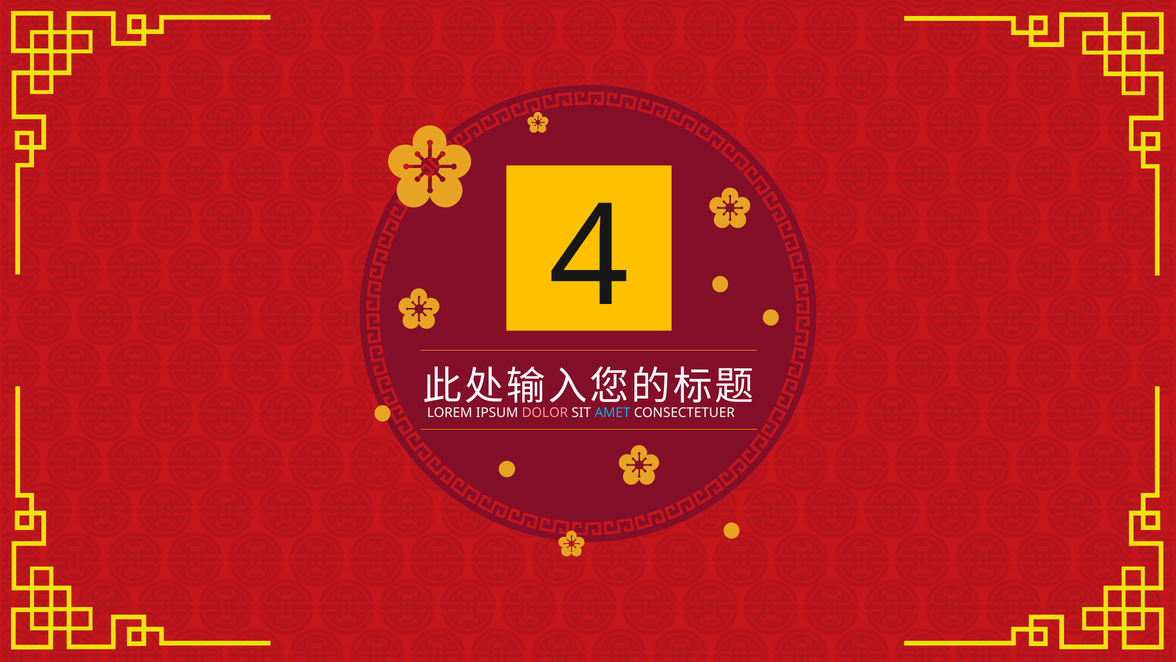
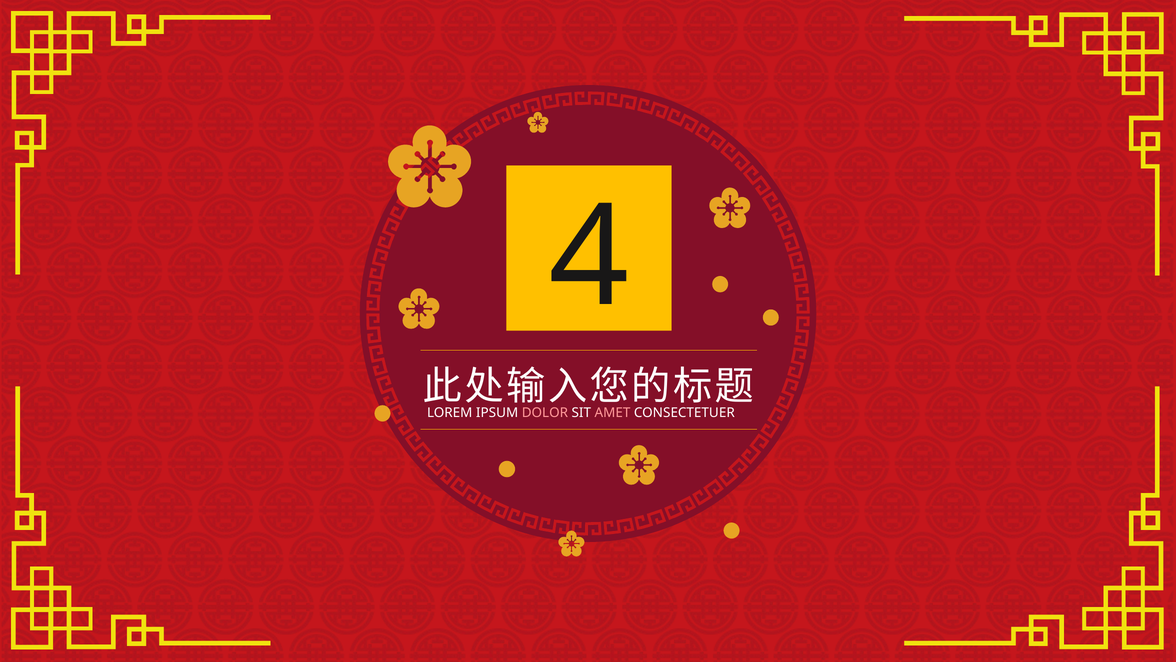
AMET colour: light blue -> pink
